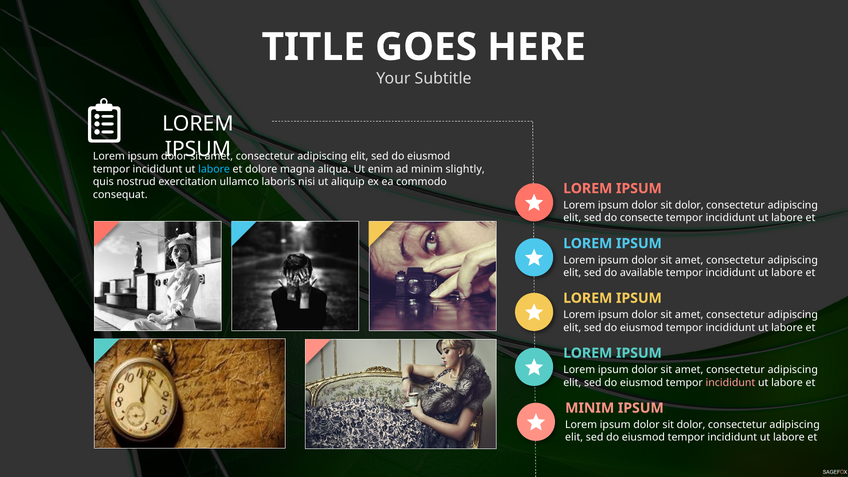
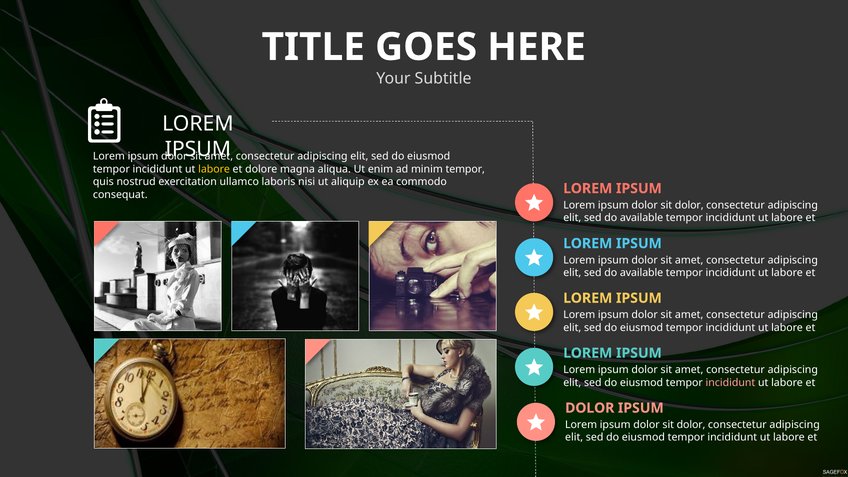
labore at (214, 169) colour: light blue -> yellow
minim slightly: slightly -> tempor
consecte at (642, 218): consecte -> available
MINIM at (590, 408): MINIM -> DOLOR
